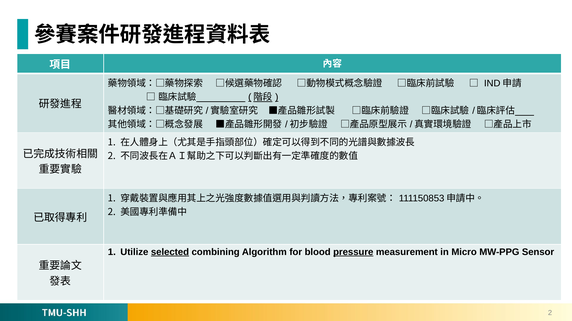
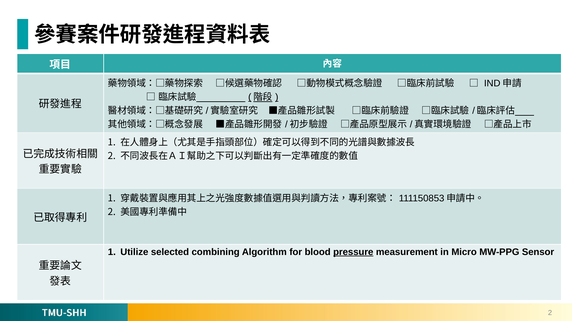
selected underline: present -> none
